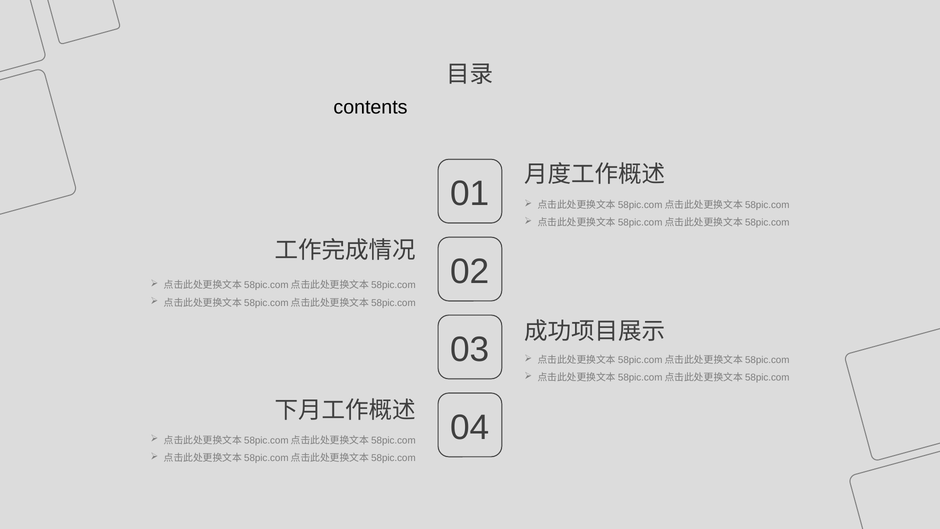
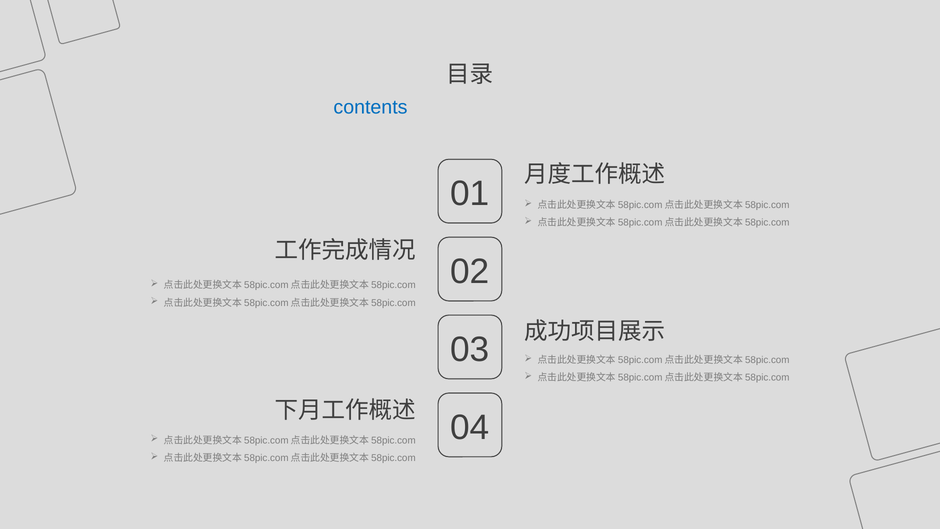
contents colour: black -> blue
